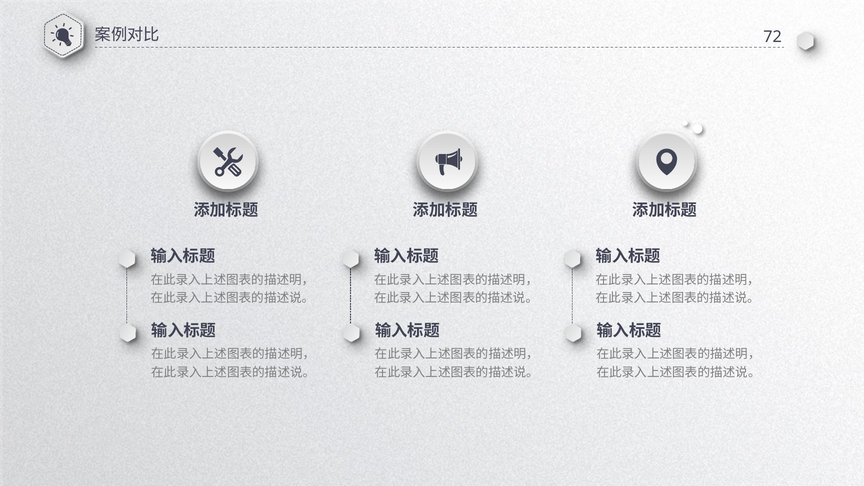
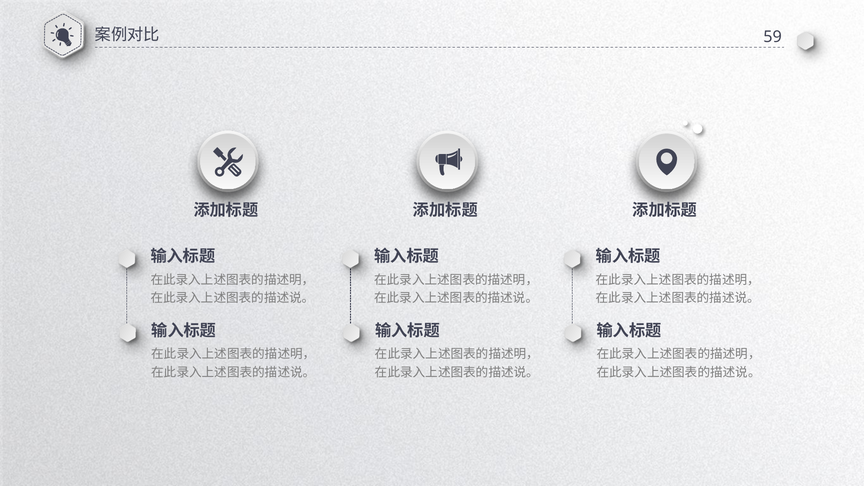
72: 72 -> 59
